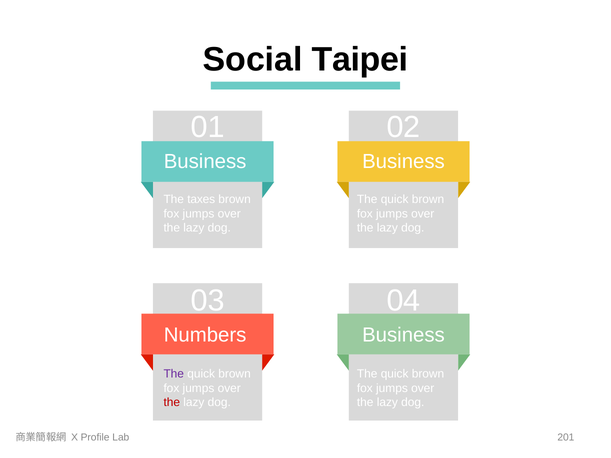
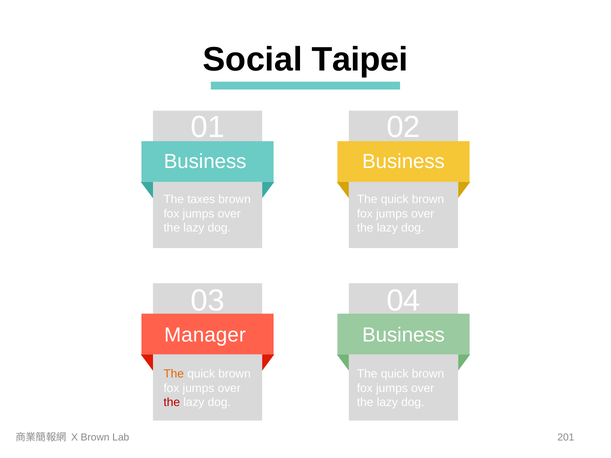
Numbers: Numbers -> Manager
The at (174, 374) colour: purple -> orange
X Profile: Profile -> Brown
